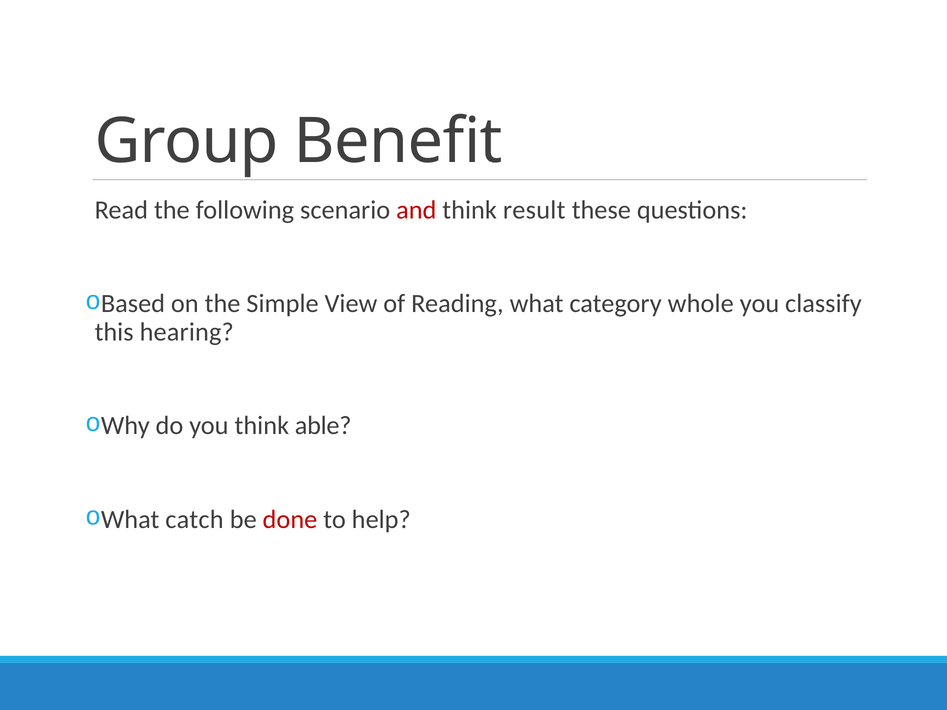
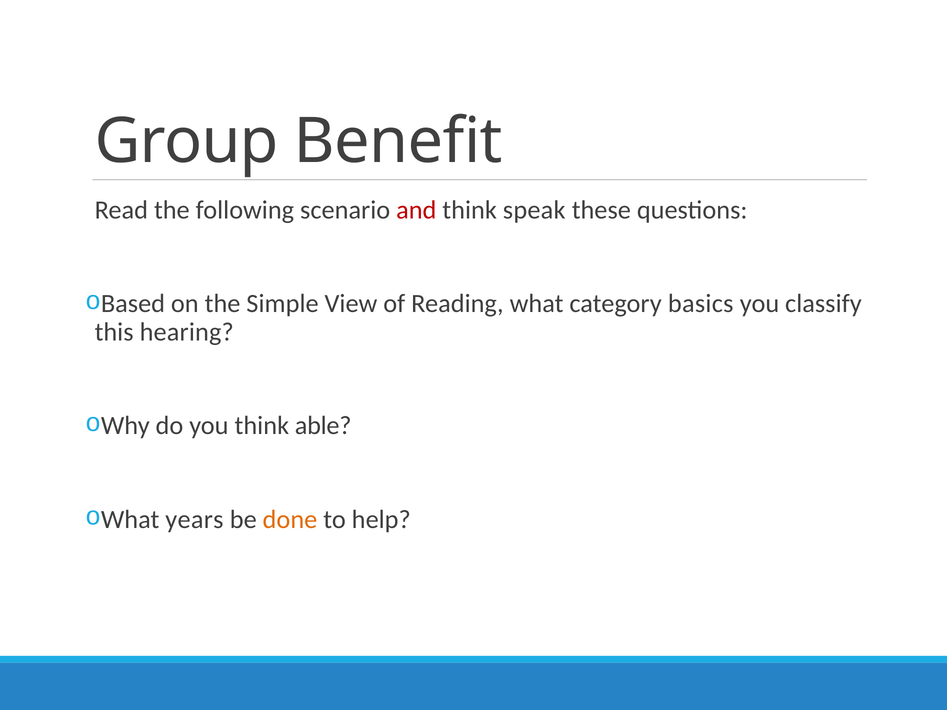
result: result -> speak
whole: whole -> basics
catch: catch -> years
done colour: red -> orange
